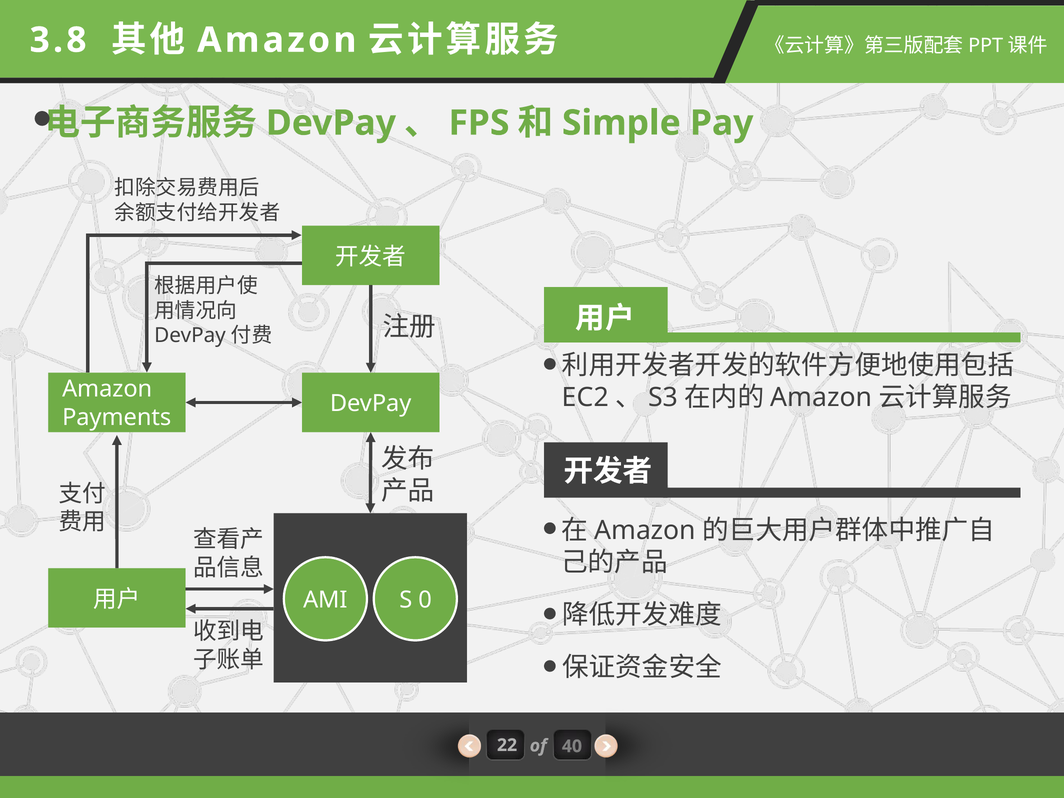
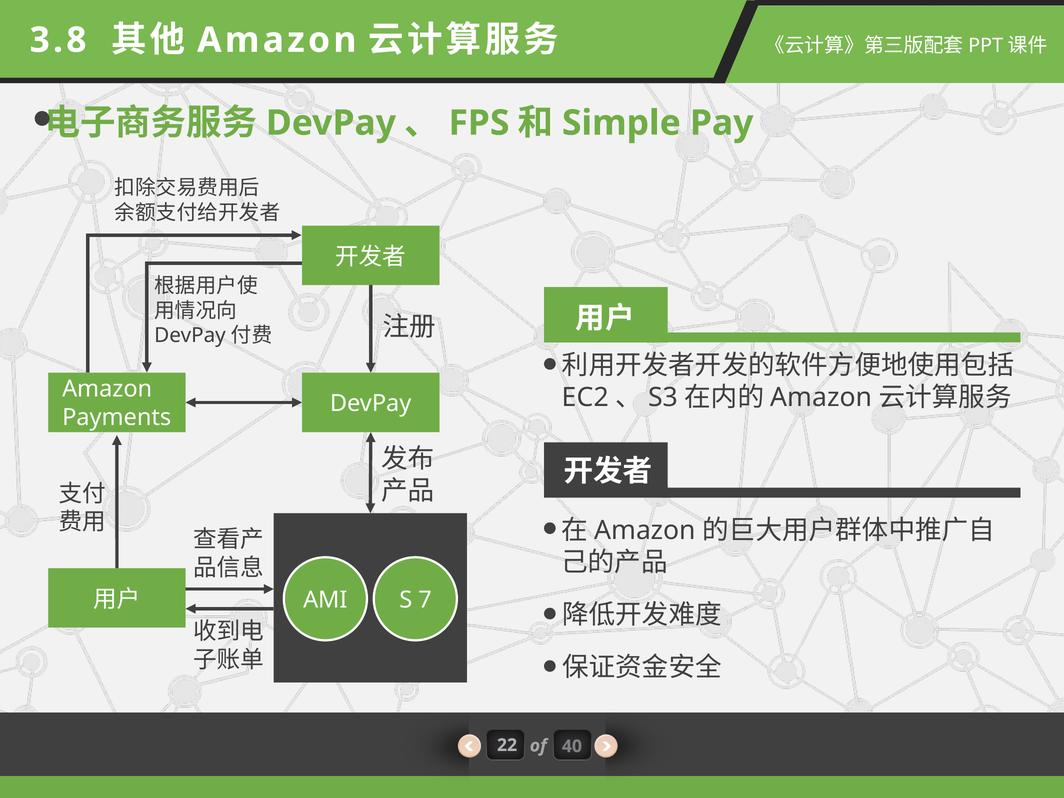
0: 0 -> 7
